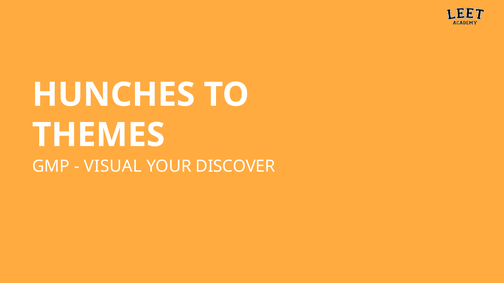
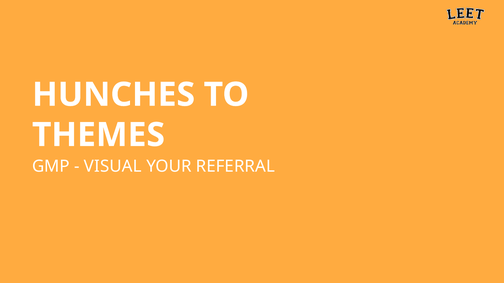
DISCOVER: DISCOVER -> REFERRAL
